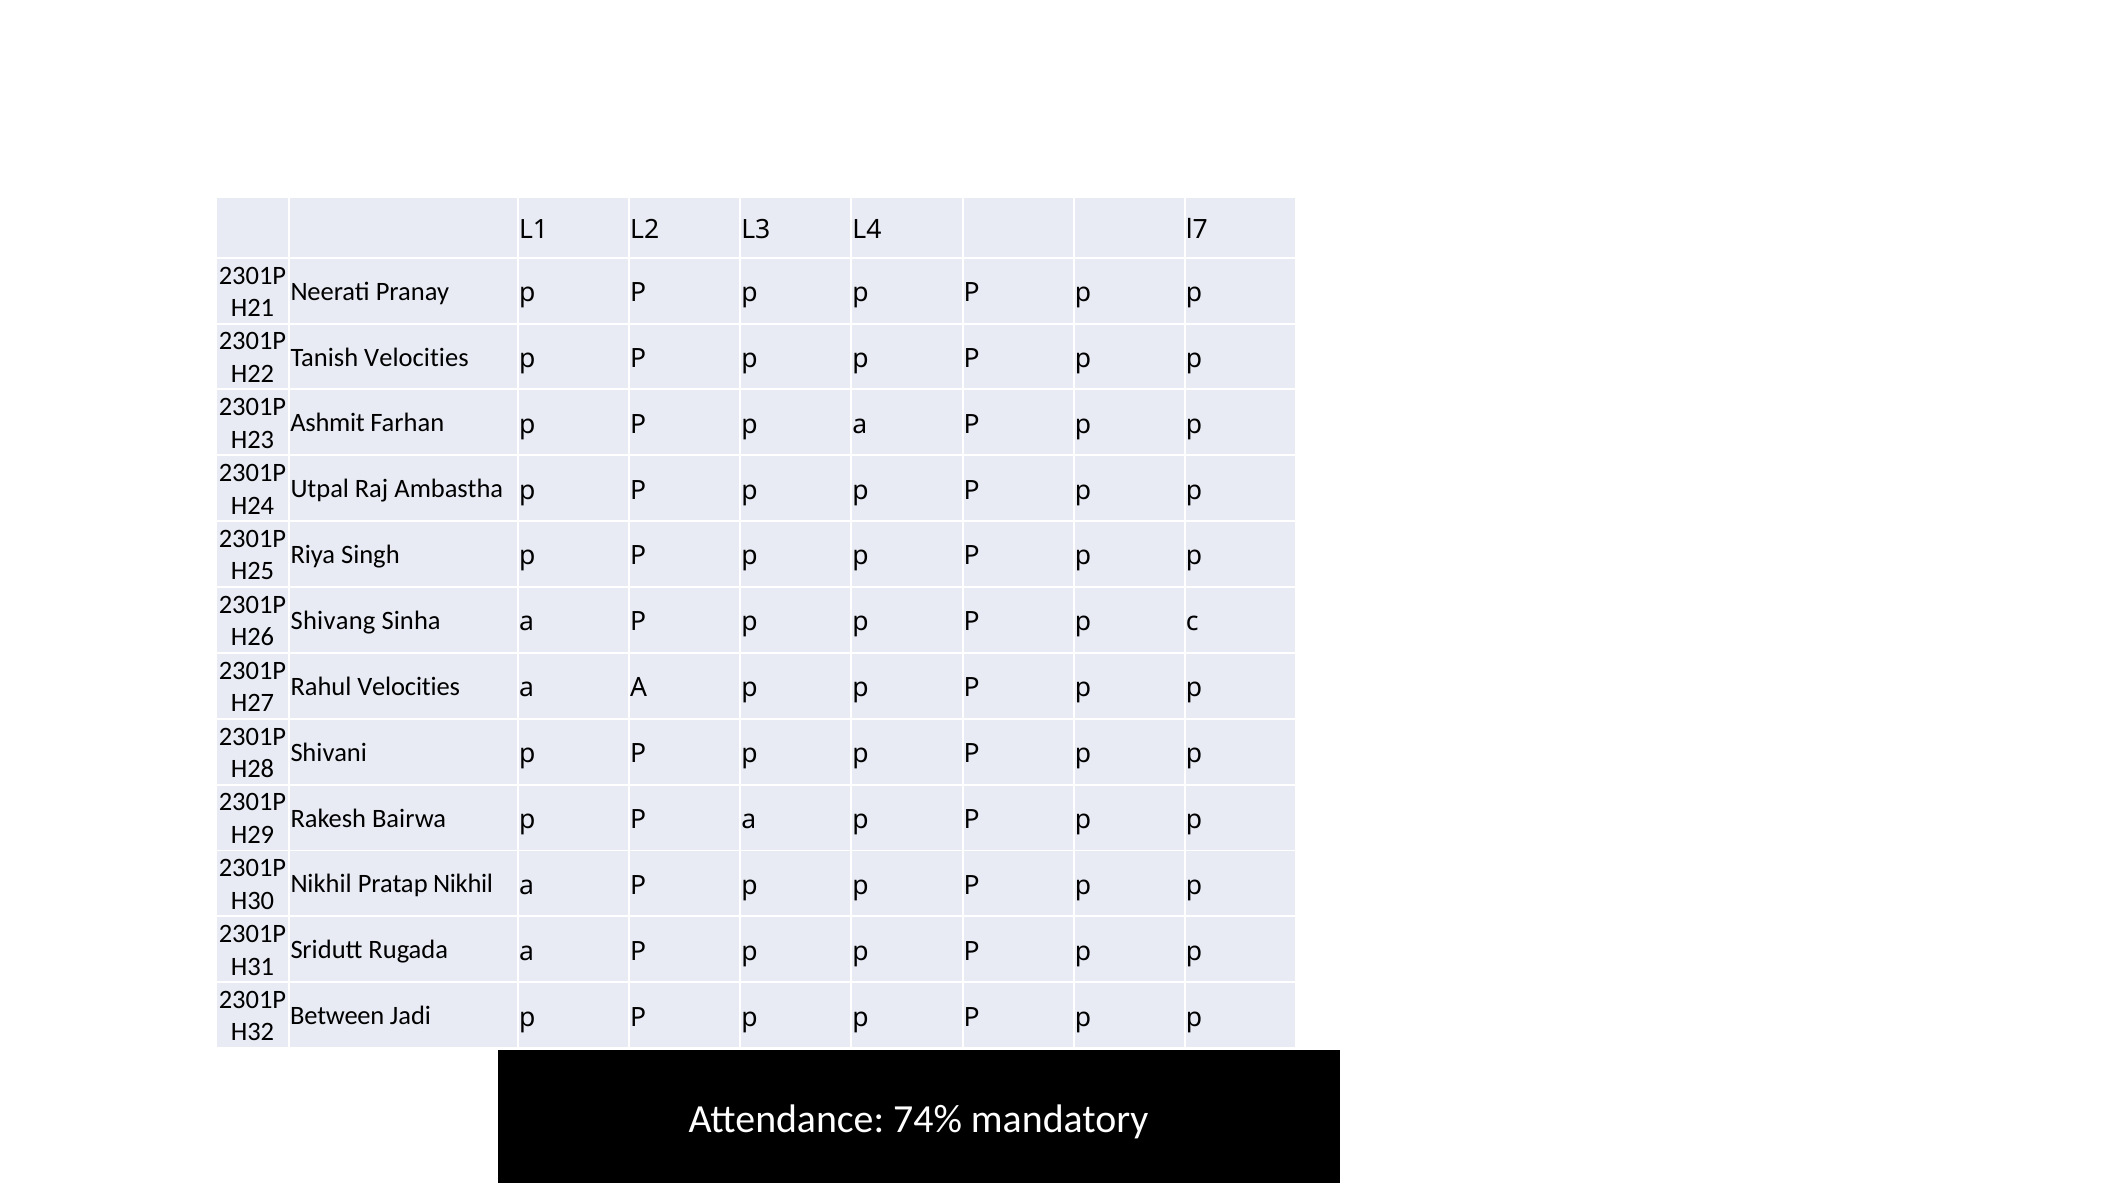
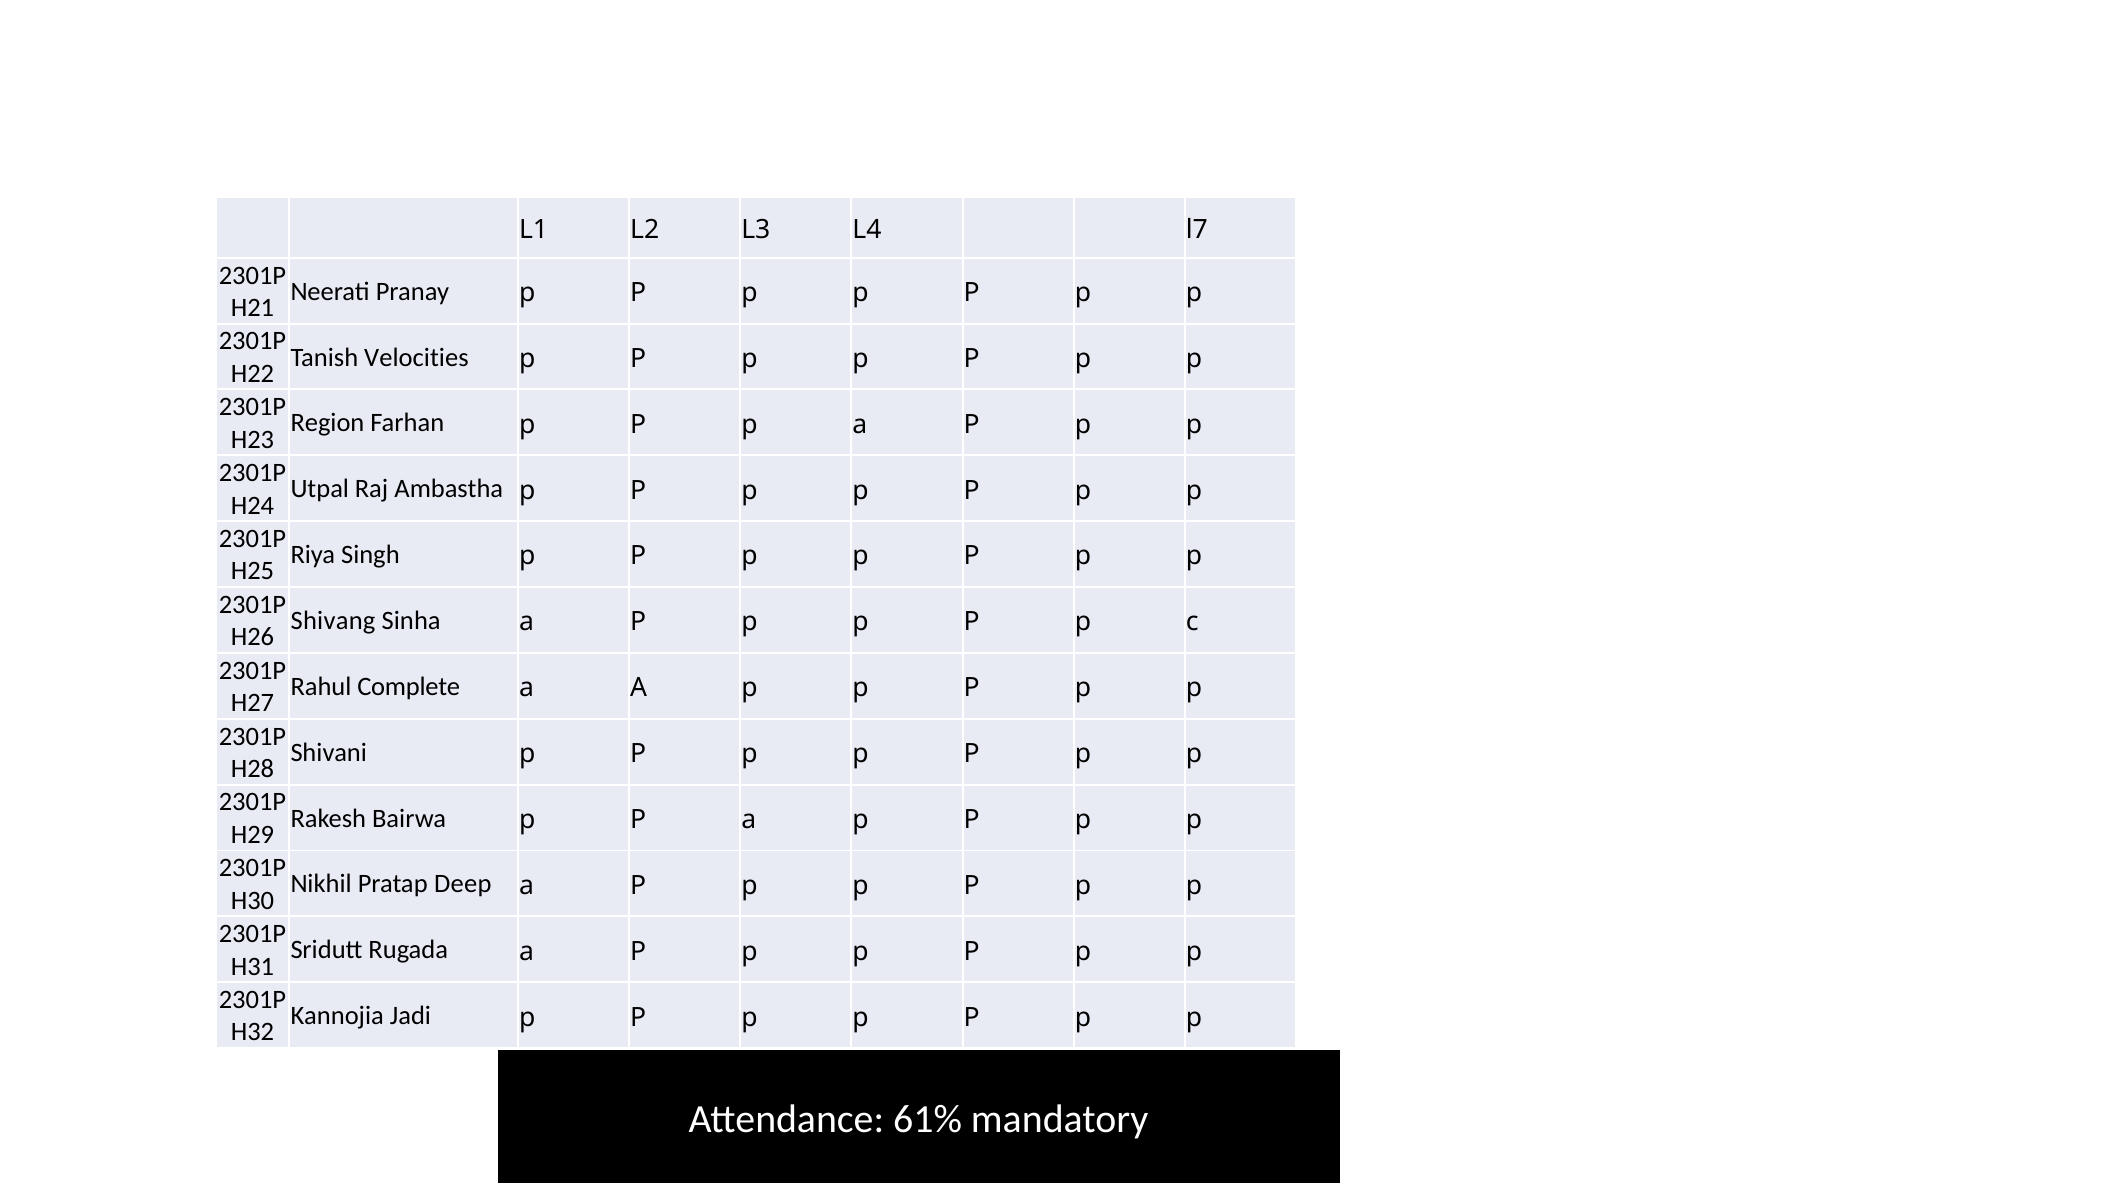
Ashmit: Ashmit -> Region
Rahul Velocities: Velocities -> Complete
Pratap Nikhil: Nikhil -> Deep
Between: Between -> Kannojia
74%: 74% -> 61%
